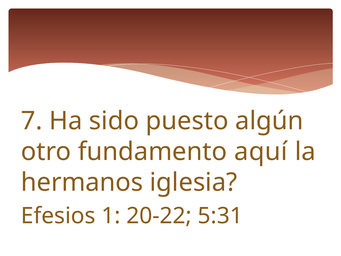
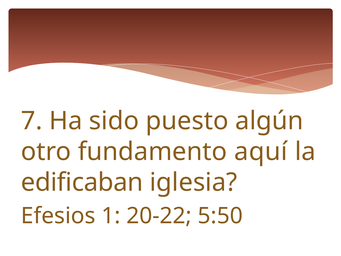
hermanos: hermanos -> edificaban
5:31: 5:31 -> 5:50
